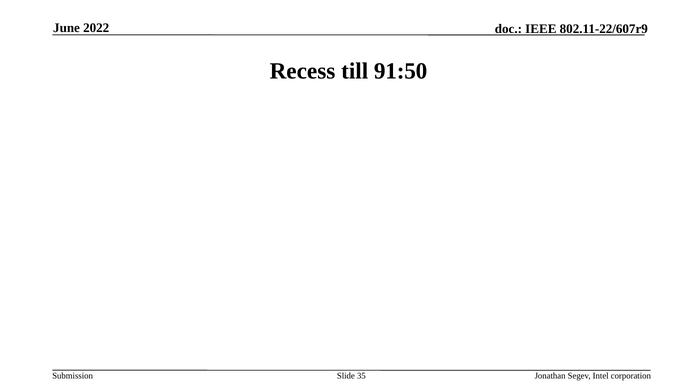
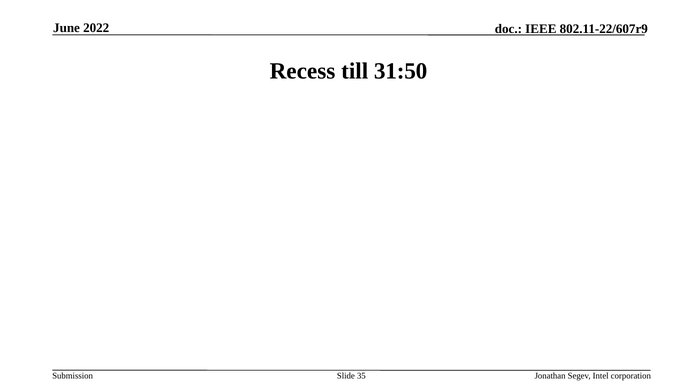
91:50: 91:50 -> 31:50
